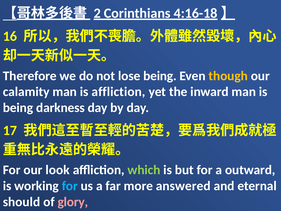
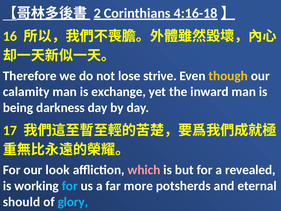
lose being: being -> strive
is affliction: affliction -> exchange
which colour: light green -> pink
outward: outward -> revealed
answered: answered -> potsherds
glory colour: pink -> light blue
